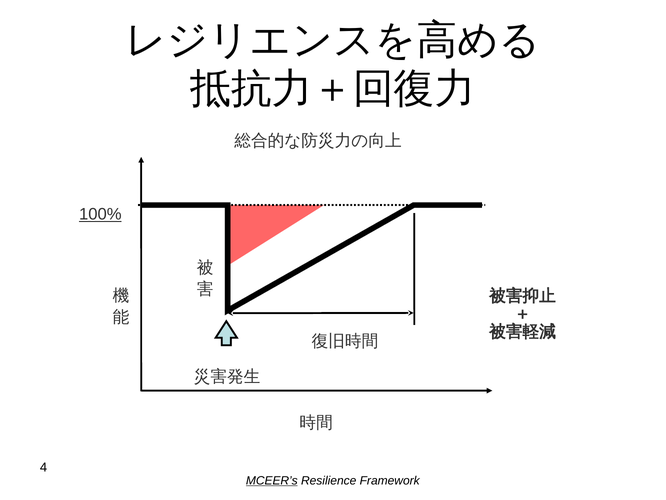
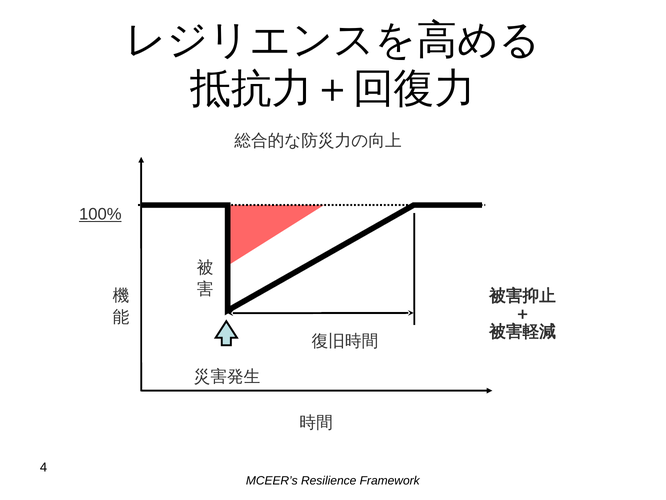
MCEER’s underline: present -> none
